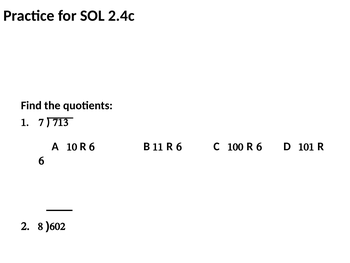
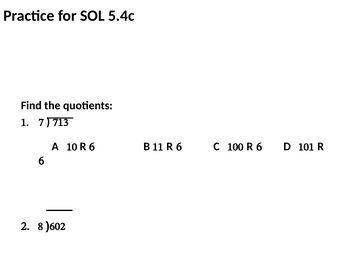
2.4c: 2.4c -> 5.4c
